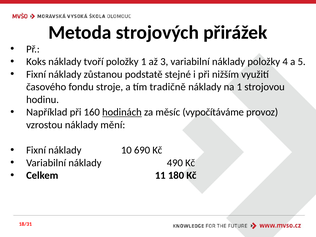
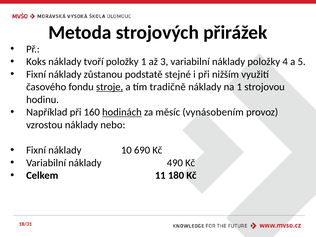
stroje underline: none -> present
vypočítáváme: vypočítáváme -> vynásobením
mění: mění -> nebo
